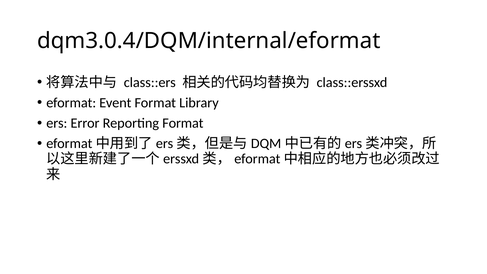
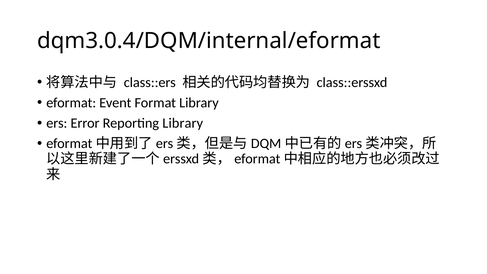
Reporting Format: Format -> Library
